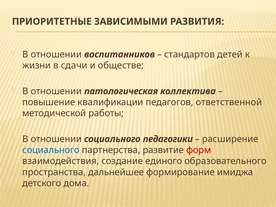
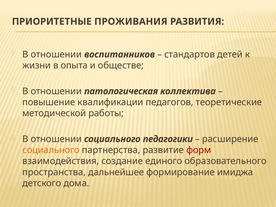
ЗАВИСИМЫМИ: ЗАВИСИМЫМИ -> ПРОЖИВАНИЯ
сдачи: сдачи -> опыта
ответственной: ответственной -> теоретические
социального at (51, 150) colour: blue -> orange
